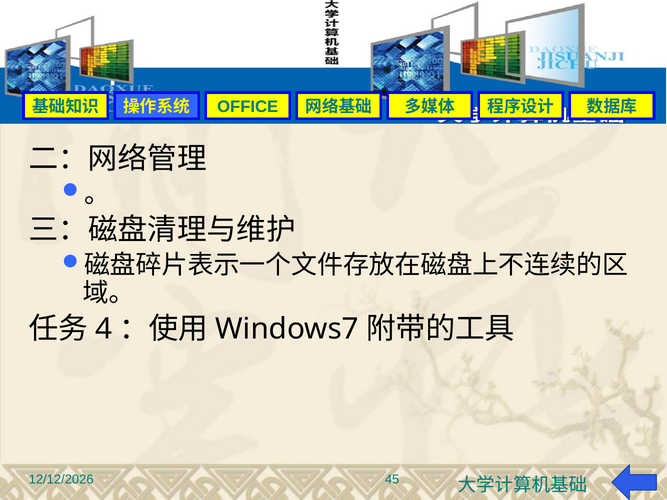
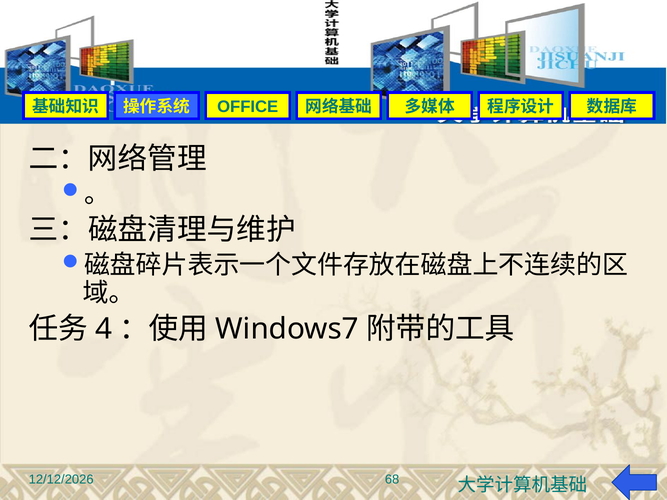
45: 45 -> 68
